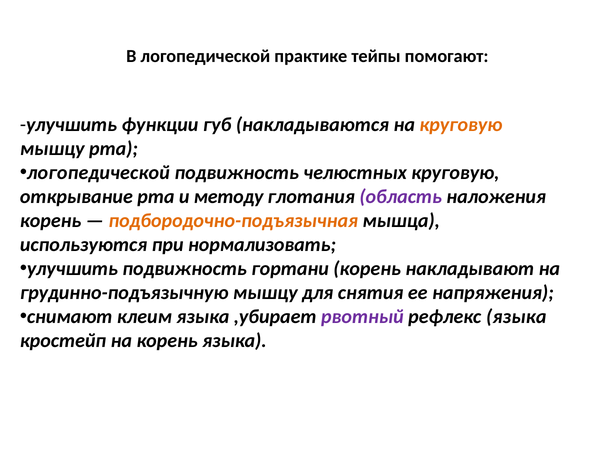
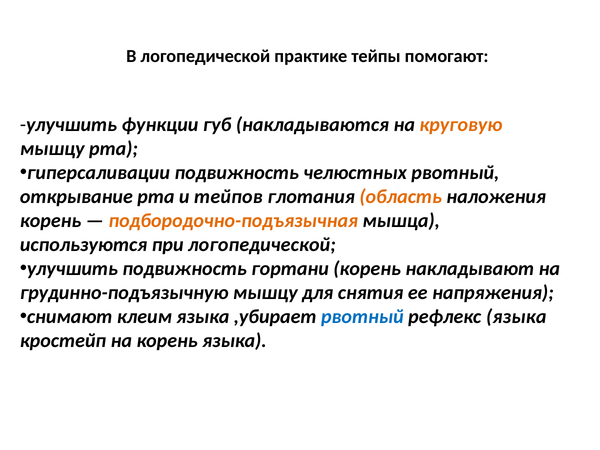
логопедической at (98, 173): логопедической -> гиперсаливации
челюстных круговую: круговую -> рвотный
методу: методу -> тейпов
область colour: purple -> orange
при нормализовать: нормализовать -> логопедической
рвотный at (362, 317) colour: purple -> blue
